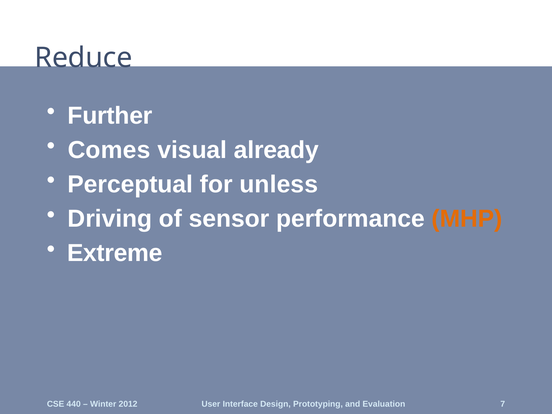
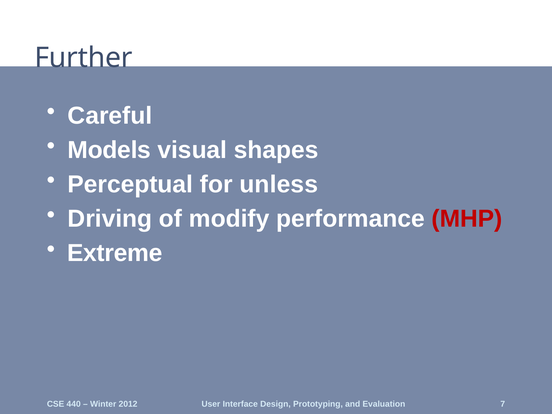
Reduce: Reduce -> Further
Further: Further -> Careful
Comes: Comes -> Models
already: already -> shapes
sensor: sensor -> modify
MHP colour: orange -> red
